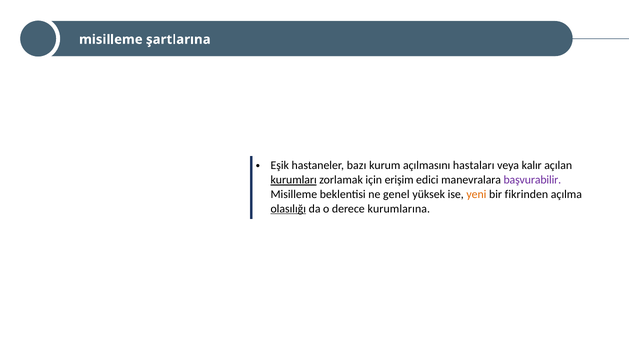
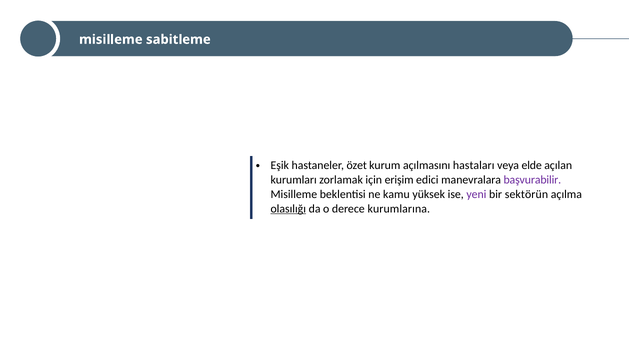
şartlarına: şartlarına -> sabitleme
bazı: bazı -> özet
kalır: kalır -> elde
kurumları underline: present -> none
genel: genel -> kamu
yeni colour: orange -> purple
fikrinden: fikrinden -> sektörün
